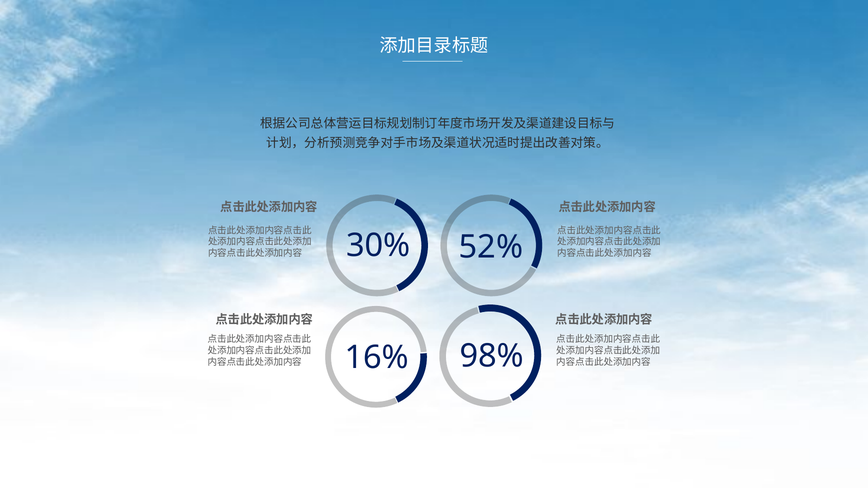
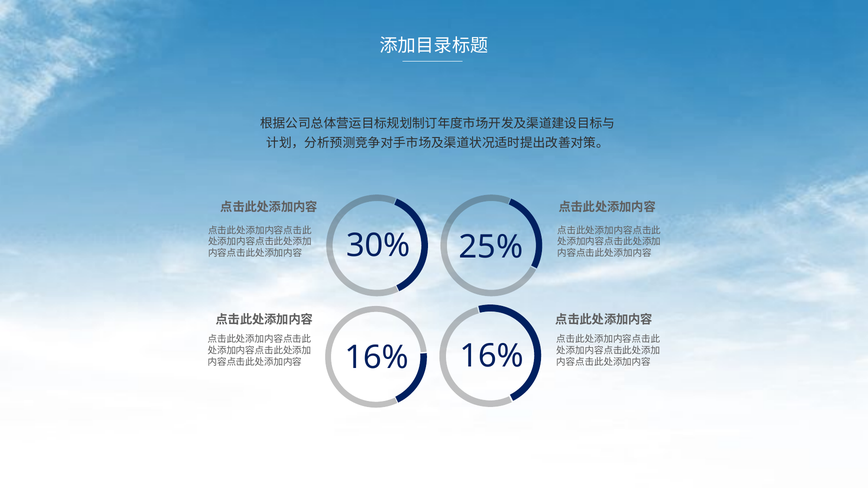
52%: 52% -> 25%
98% at (492, 356): 98% -> 16%
